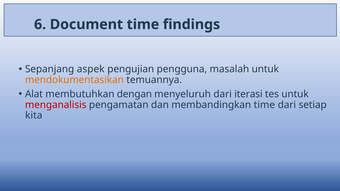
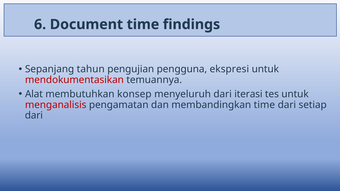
aspek: aspek -> tahun
masalah: masalah -> ekspresi
mendokumentasikan colour: orange -> red
dengan: dengan -> konsep
kita at (34, 116): kita -> dari
